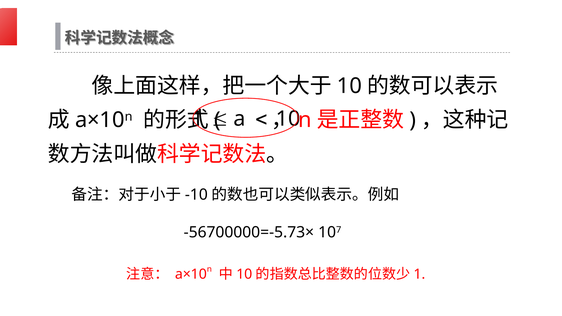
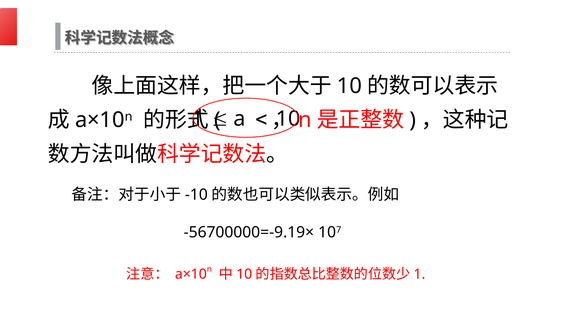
-56700000=-5.73×: -56700000=-5.73× -> -56700000=-9.19×
